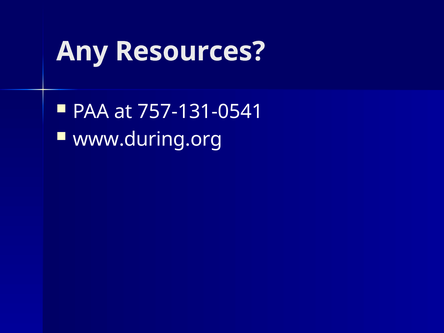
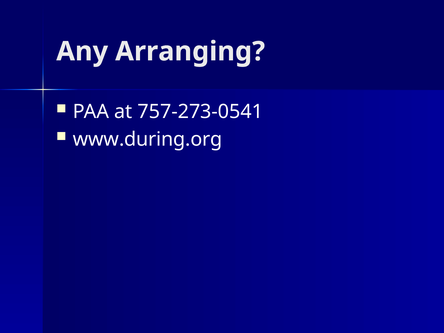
Resources: Resources -> Arranging
757-131-0541: 757-131-0541 -> 757-273-0541
